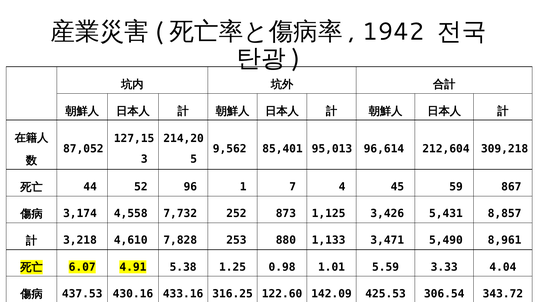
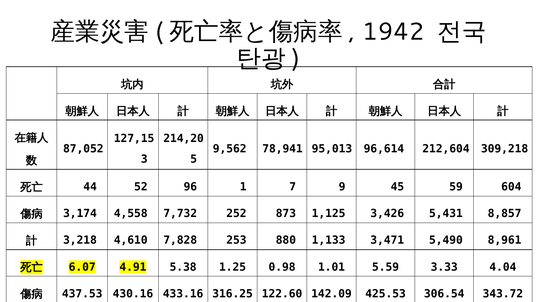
85,401: 85,401 -> 78,941
4: 4 -> 9
867: 867 -> 604
